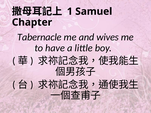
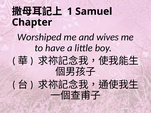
Tabernacle: Tabernacle -> Worshiped
